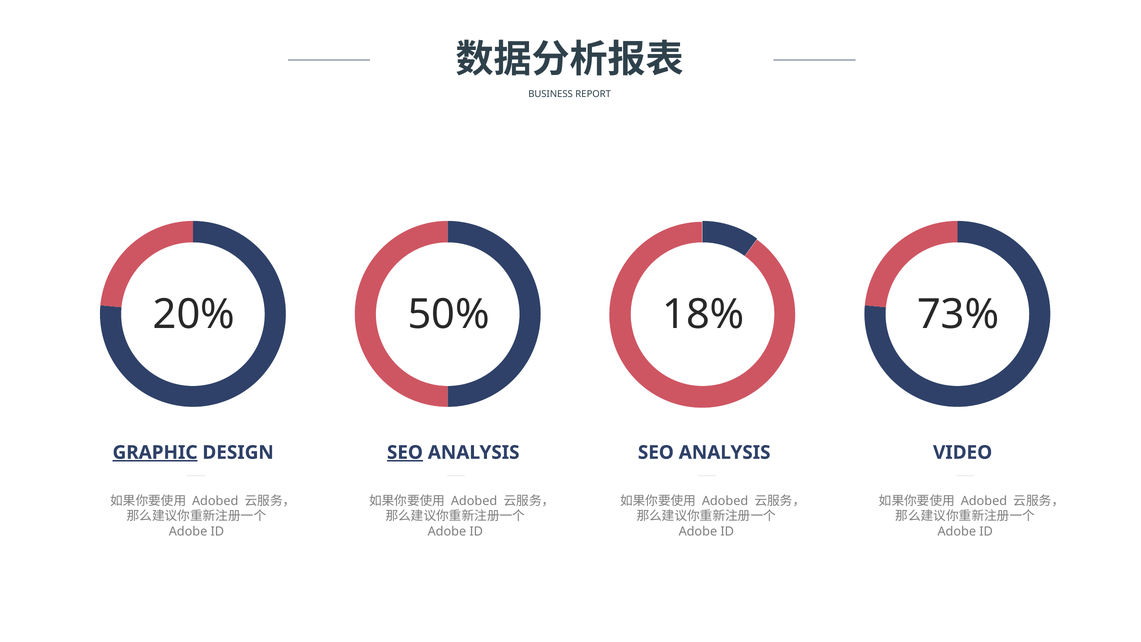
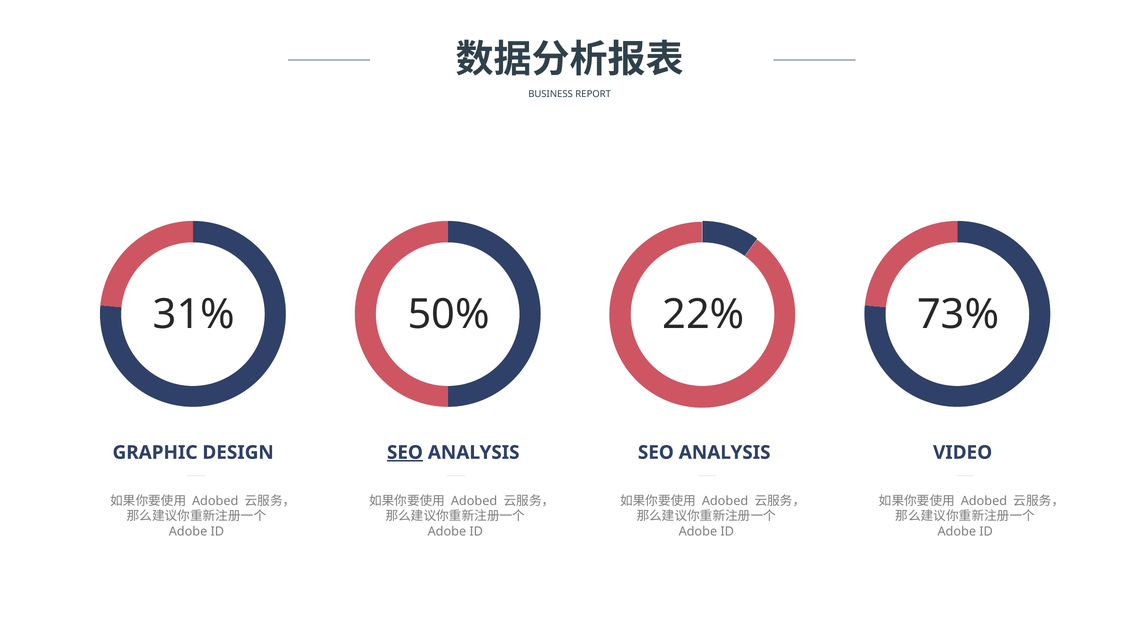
20%: 20% -> 31%
18%: 18% -> 22%
GRAPHIC underline: present -> none
